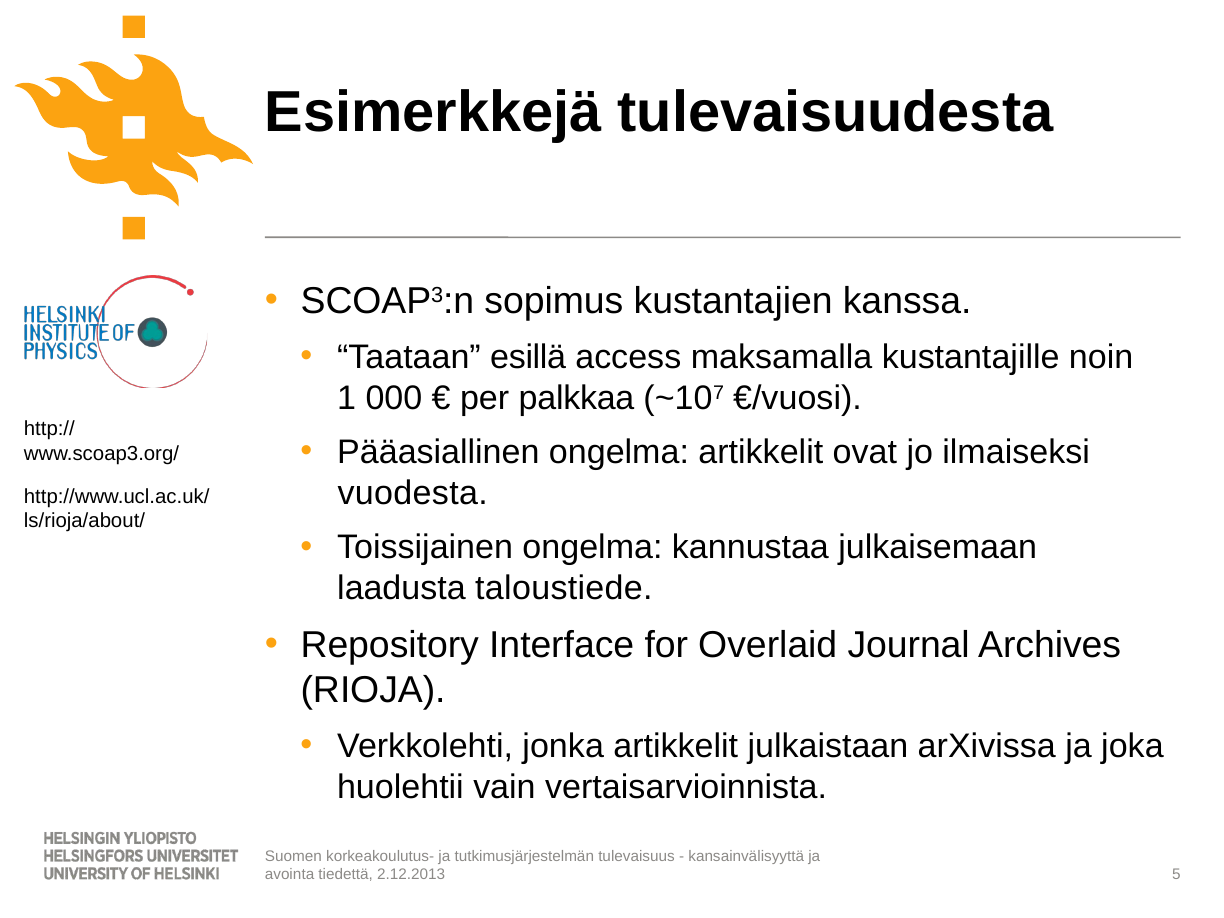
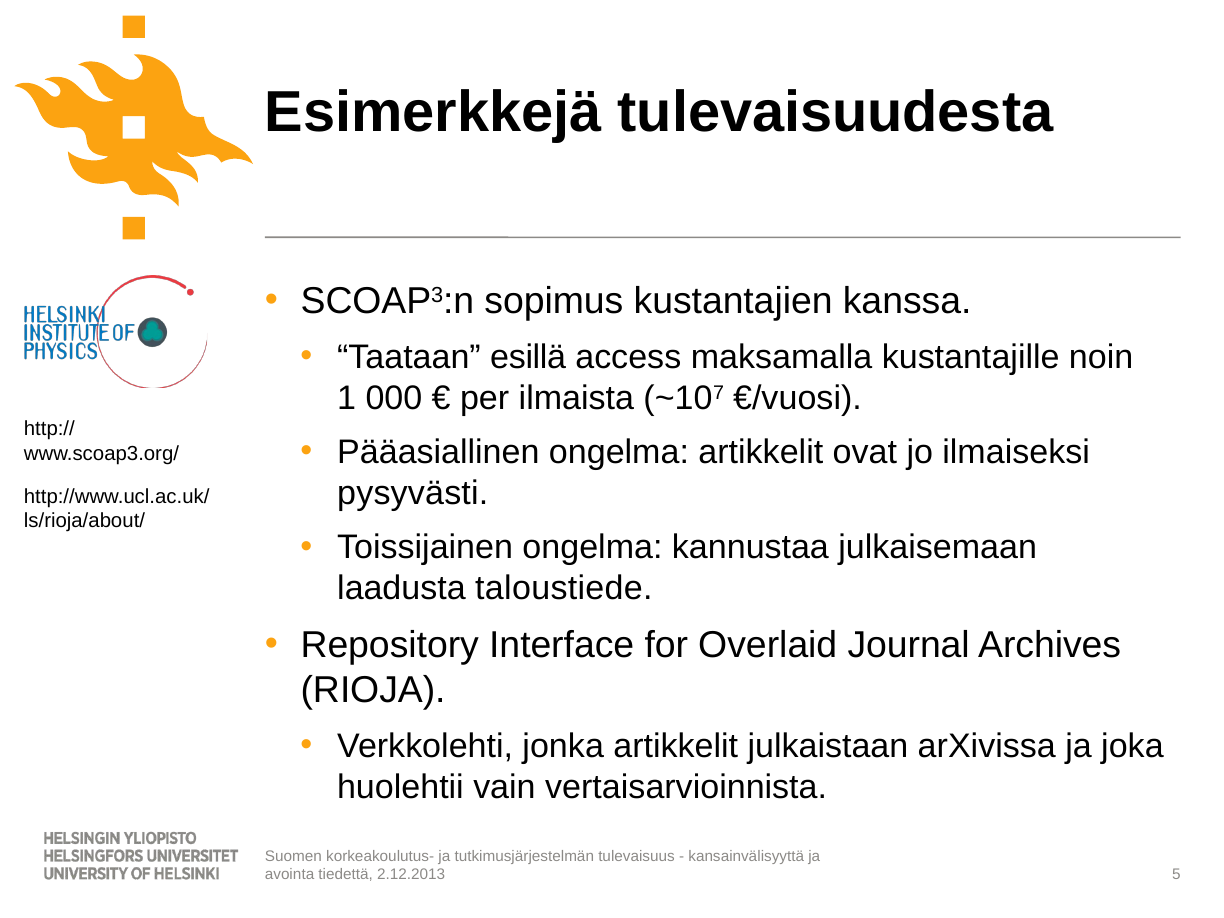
palkkaa: palkkaa -> ilmaista
vuodesta: vuodesta -> pysyvästi
